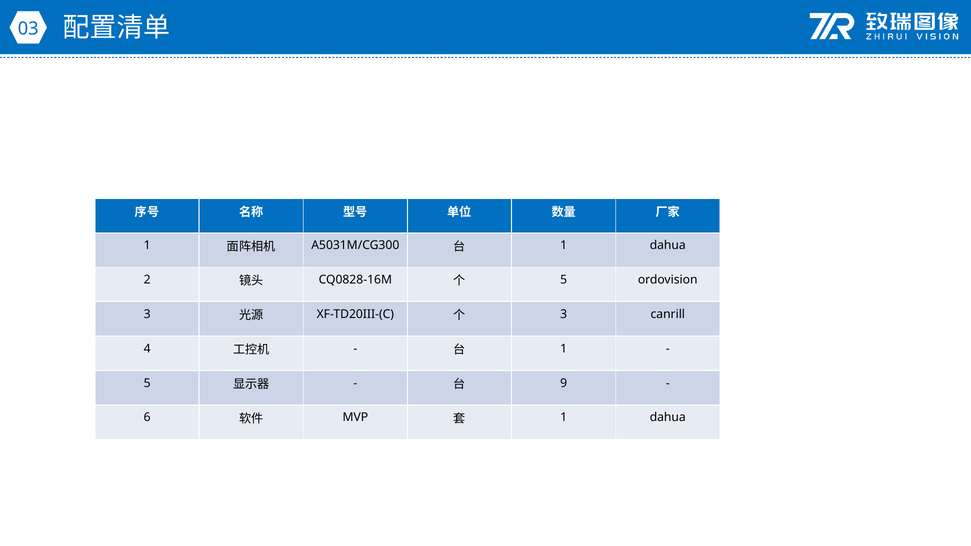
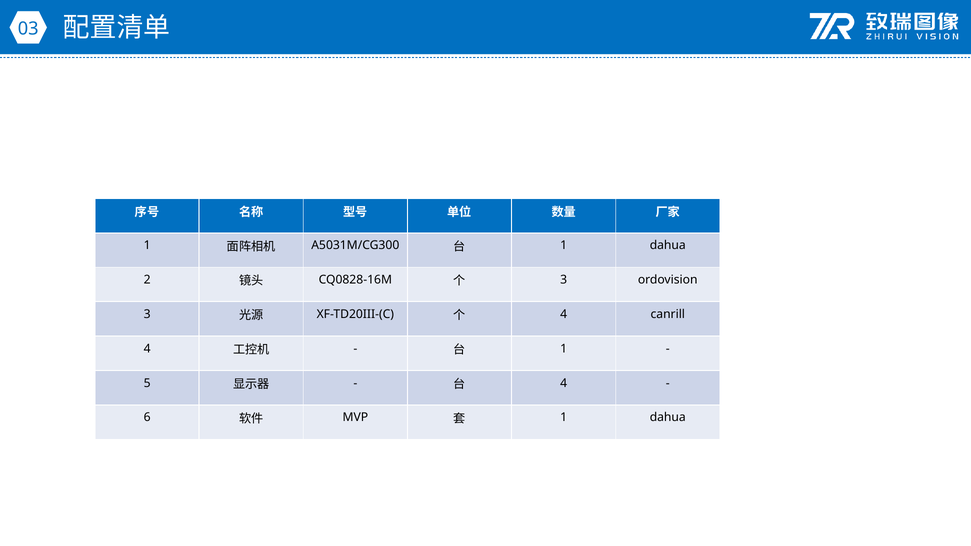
5 at (564, 280): 5 -> 3
3 at (564, 314): 3 -> 4
9 at (564, 383): 9 -> 4
